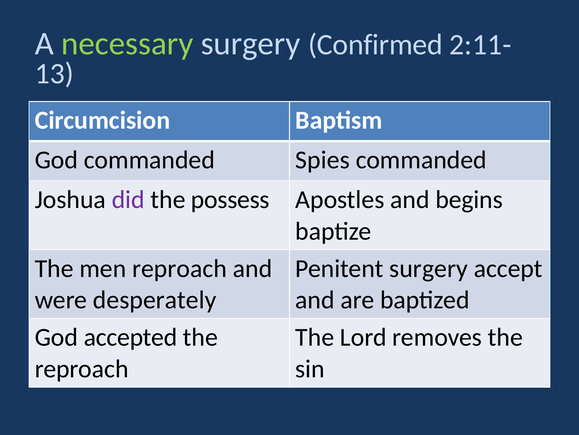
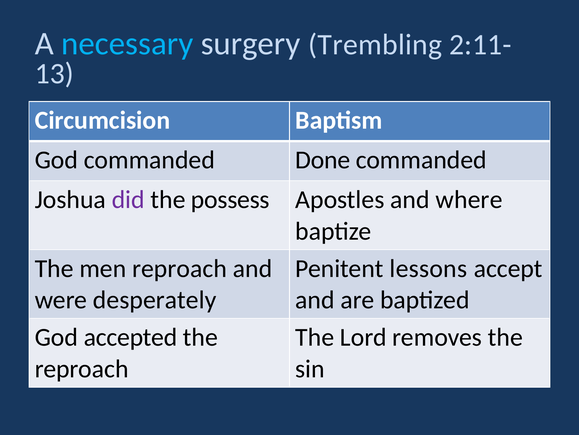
necessary colour: light green -> light blue
Confirmed: Confirmed -> Trembling
Spies: Spies -> Done
begins: begins -> where
Penitent surgery: surgery -> lessons
